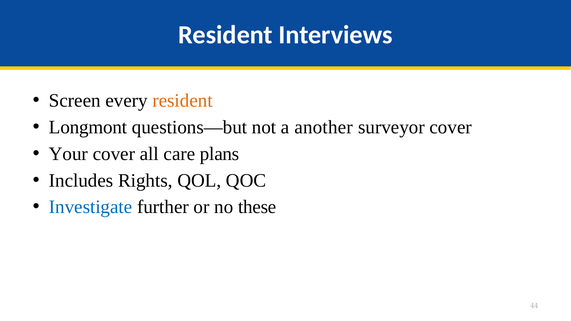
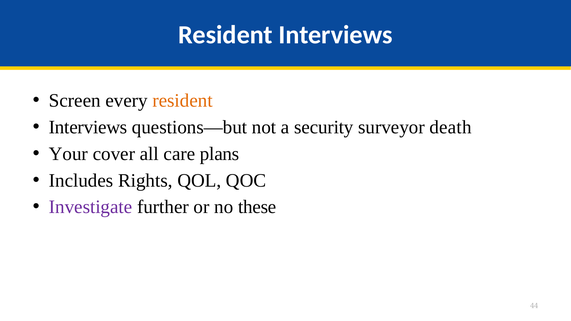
Longmont at (88, 127): Longmont -> Interviews
another: another -> security
surveyor cover: cover -> death
Investigate colour: blue -> purple
